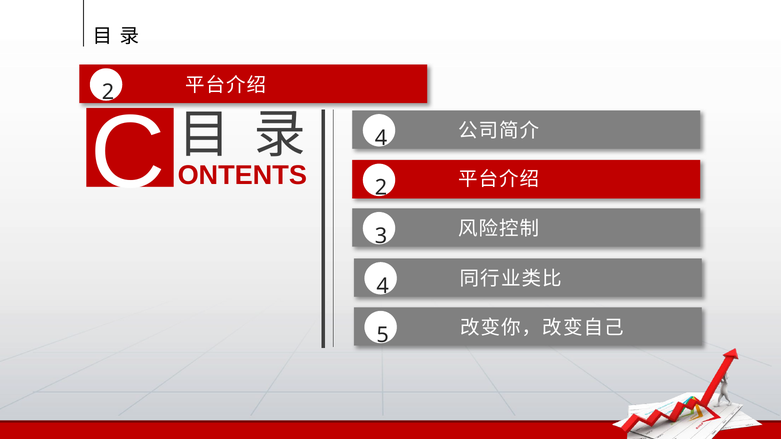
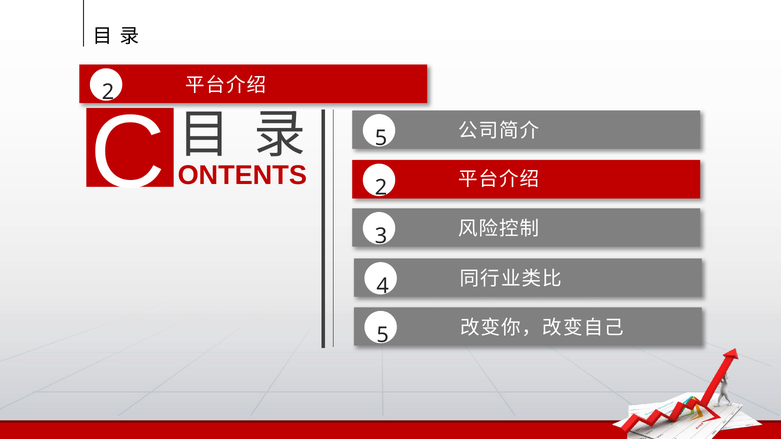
C 4: 4 -> 5
